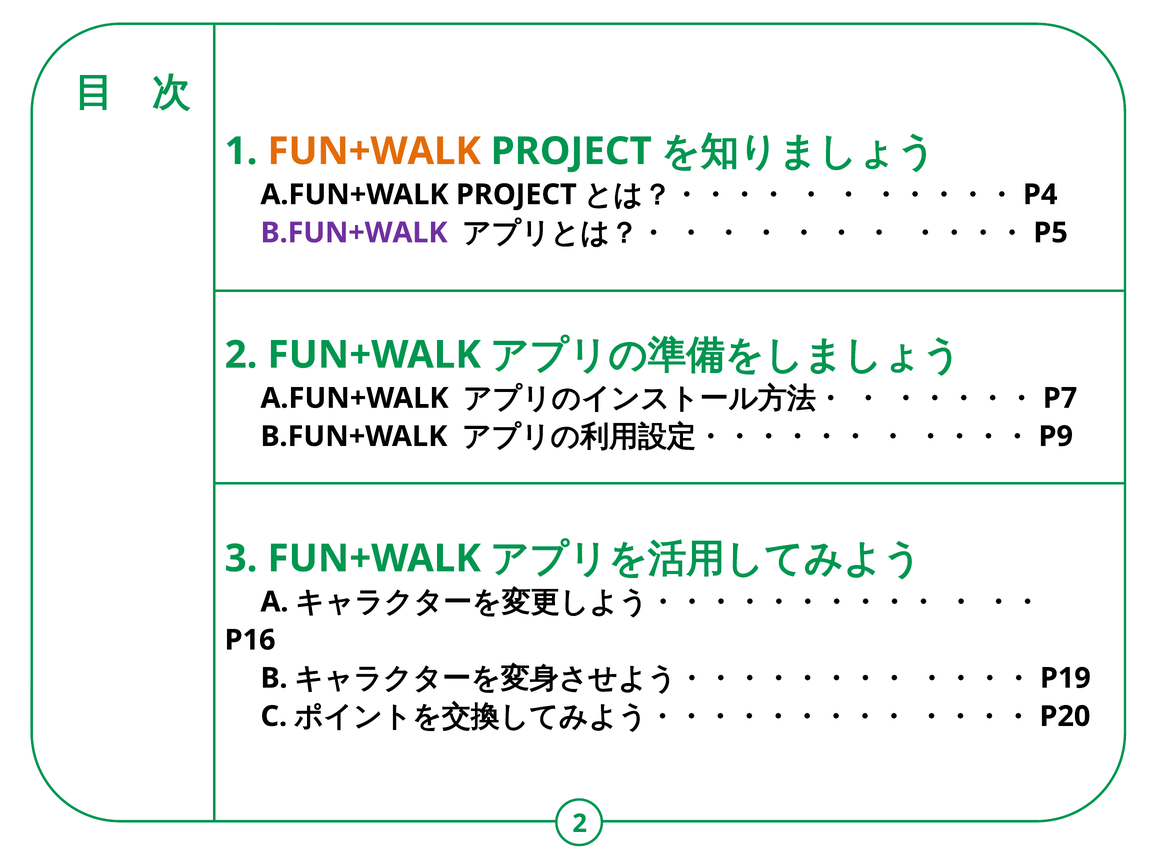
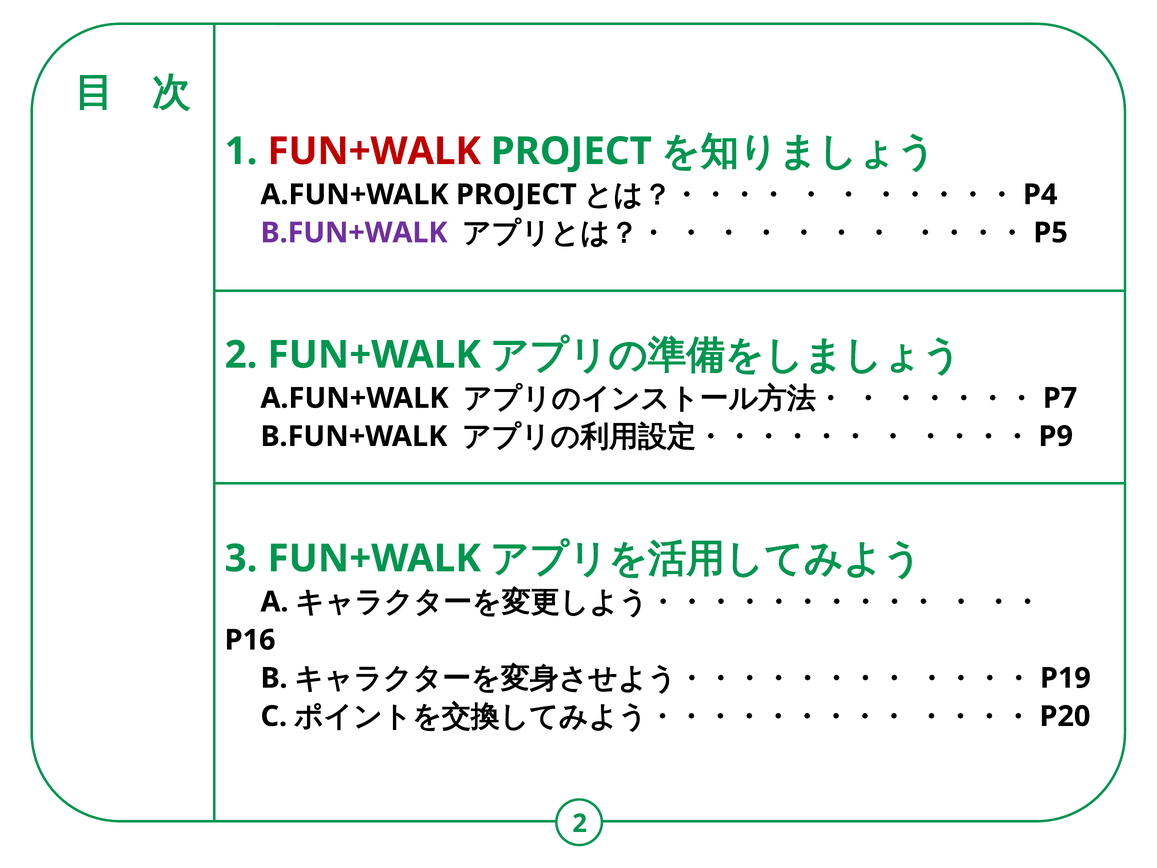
FUN+WALK at (374, 151) colour: orange -> red
